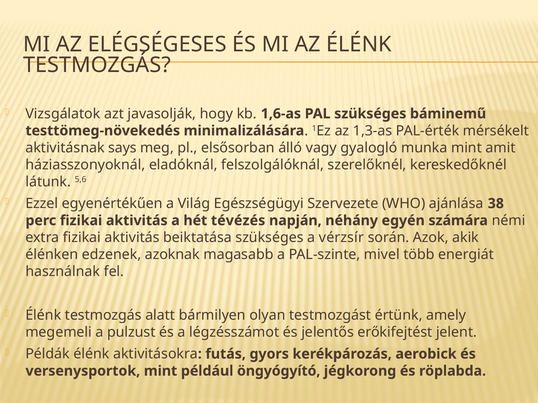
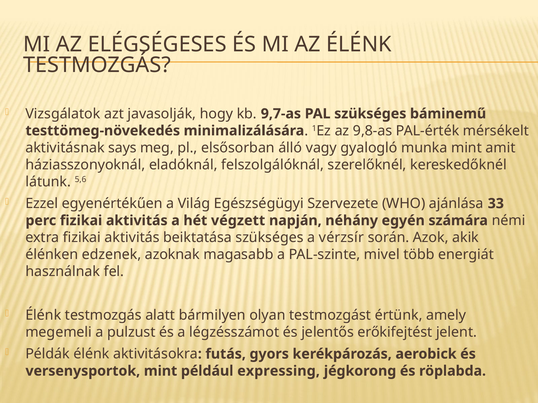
1,6-as: 1,6-as -> 9,7-as
1,3-as: 1,3-as -> 9,8-as
38: 38 -> 33
tévézés: tévézés -> végzett
öngyógyító: öngyógyító -> expressing
